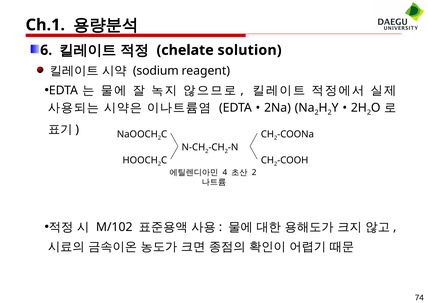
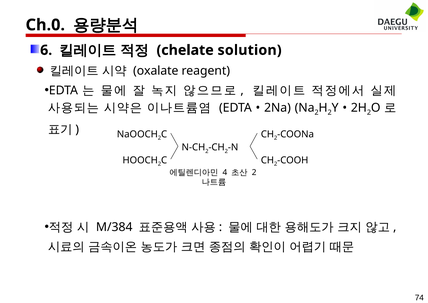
Ch.1: Ch.1 -> Ch.0
sodium: sodium -> oxalate
M/102: M/102 -> M/384
